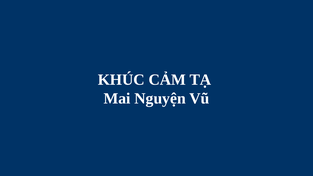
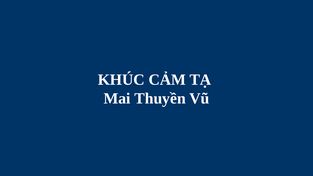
Nguyện: Nguyện -> Thuyền
